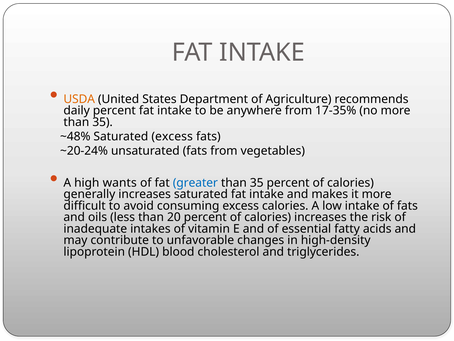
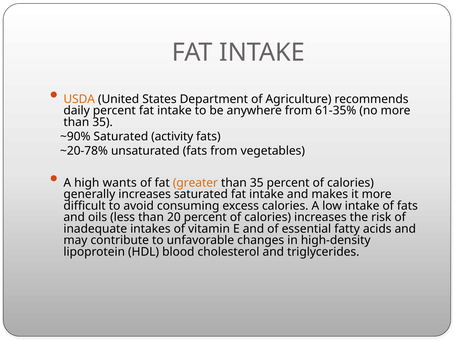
17-35%: 17-35% -> 61-35%
~48%: ~48% -> ~90%
Saturated excess: excess -> activity
~20-24%: ~20-24% -> ~20-78%
greater colour: blue -> orange
